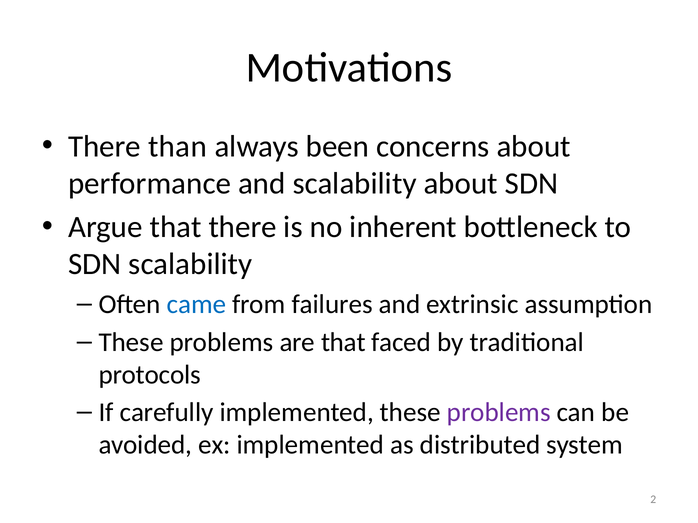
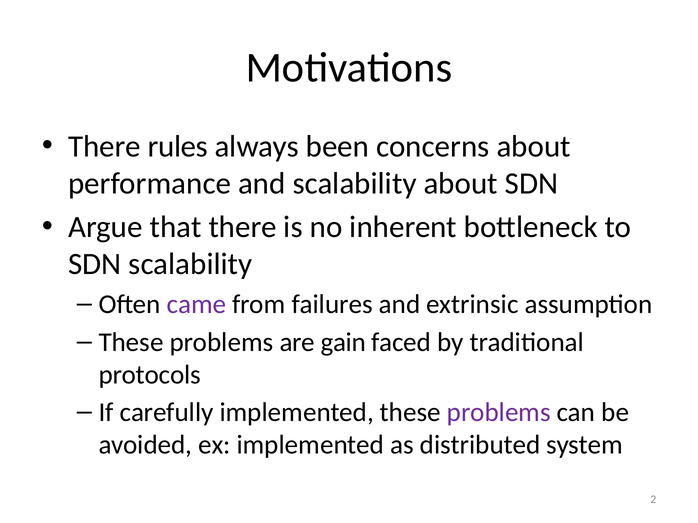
than: than -> rules
came colour: blue -> purple
are that: that -> gain
